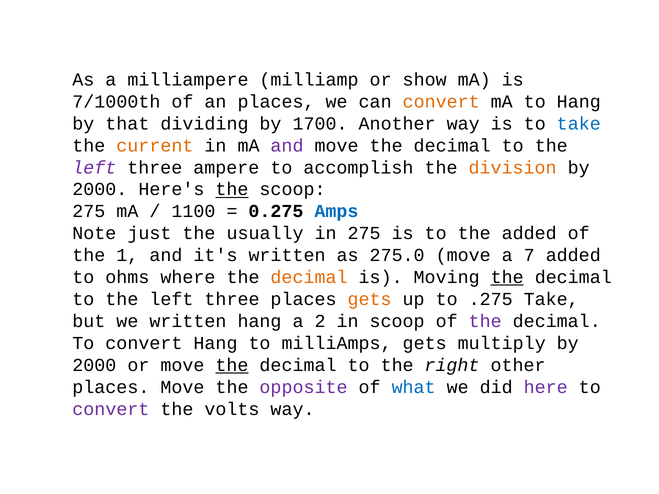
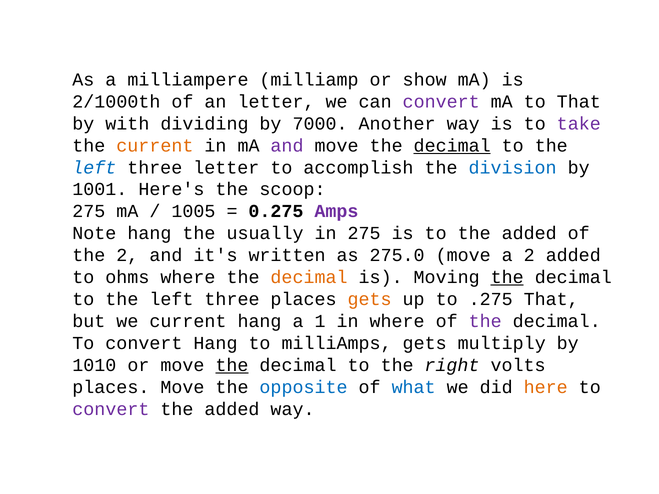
7/1000th: 7/1000th -> 2/1000th
an places: places -> letter
convert at (441, 102) colour: orange -> purple
to Hang: Hang -> That
that: that -> with
1700: 1700 -> 7000
take at (579, 124) colour: blue -> purple
decimal at (452, 146) underline: none -> present
left at (94, 168) colour: purple -> blue
three ampere: ampere -> letter
division colour: orange -> blue
2000 at (100, 190): 2000 -> 1001
the at (232, 190) underline: present -> none
1100: 1100 -> 1005
Amps colour: blue -> purple
Note just: just -> hang
the 1: 1 -> 2
a 7: 7 -> 2
.275 Take: Take -> That
we written: written -> current
2: 2 -> 1
in scoop: scoop -> where
2000 at (94, 365): 2000 -> 1010
other: other -> volts
opposite colour: purple -> blue
here colour: purple -> orange
volts at (232, 409): volts -> added
